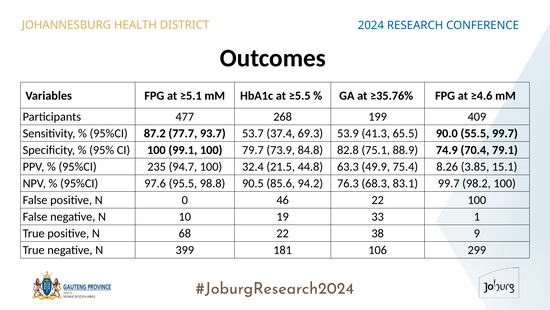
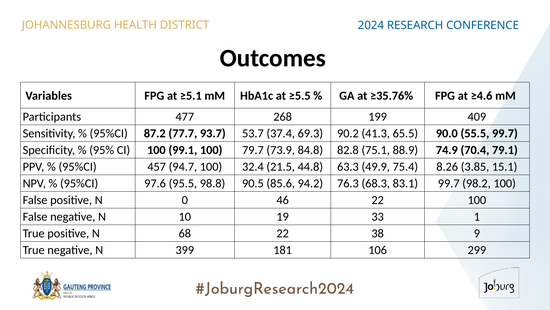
53.9: 53.9 -> 90.2
235: 235 -> 457
